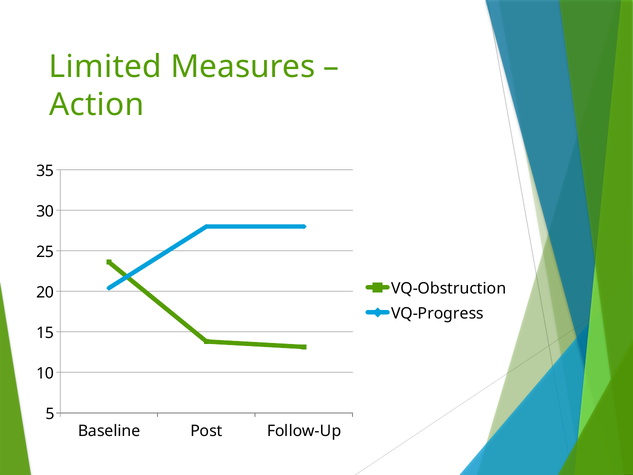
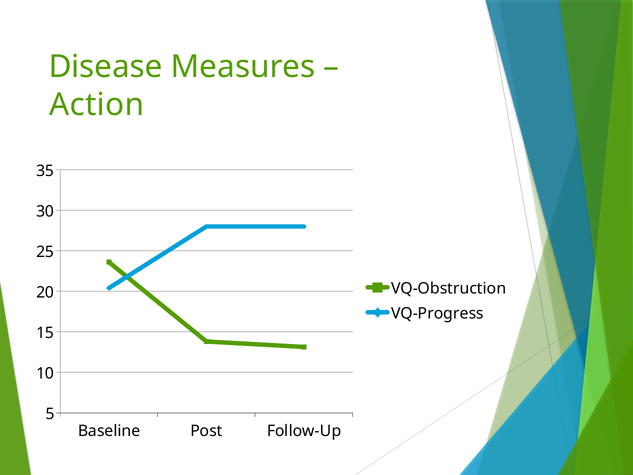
Limited: Limited -> Disease
